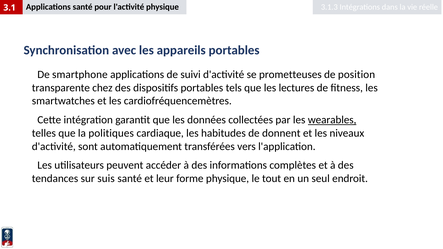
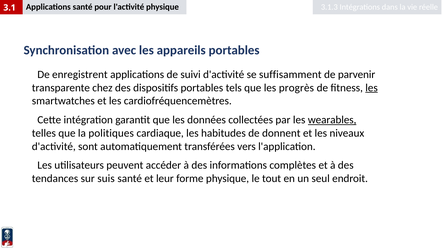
smartphone: smartphone -> enregistrent
prometteuses: prometteuses -> suffisamment
position: position -> parvenir
lectures: lectures -> progrès
les at (372, 88) underline: none -> present
